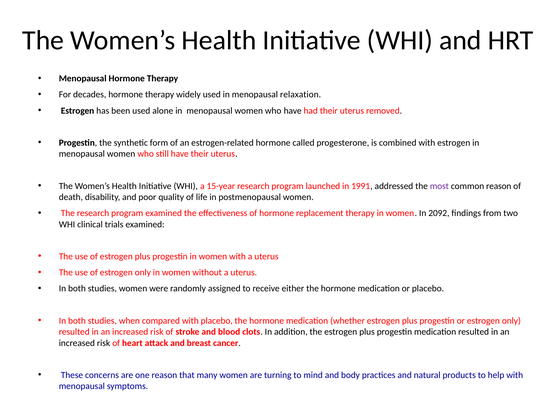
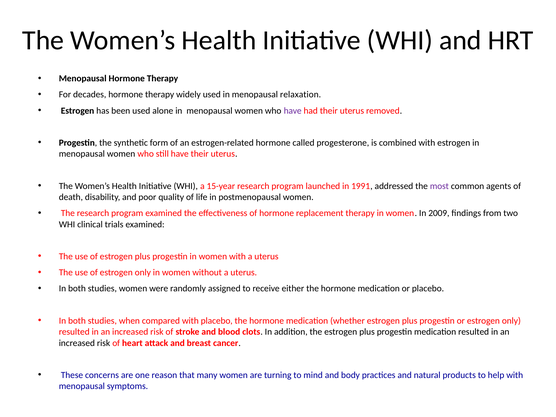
have at (293, 111) colour: black -> purple
common reason: reason -> agents
2092: 2092 -> 2009
